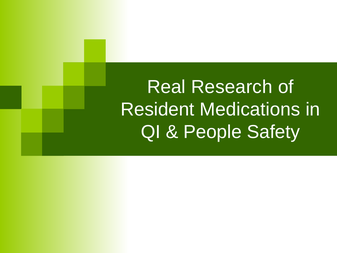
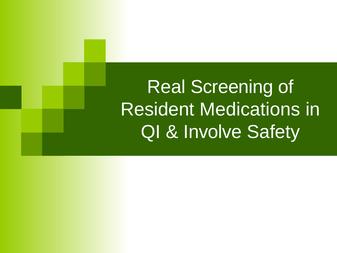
Research: Research -> Screening
People: People -> Involve
